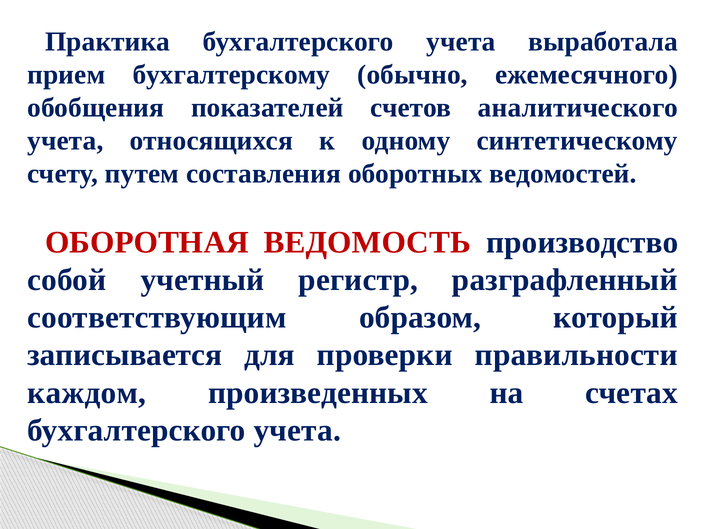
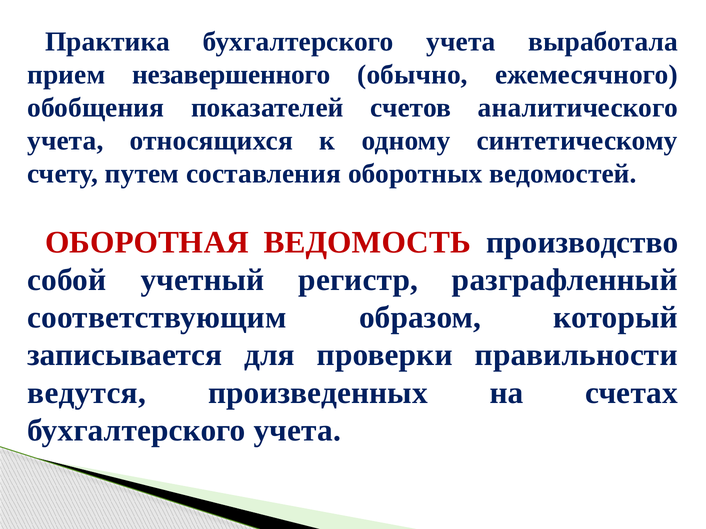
бухгалтерскому: бухгалтерскому -> незавершенного
каждом: каждом -> ведутся
